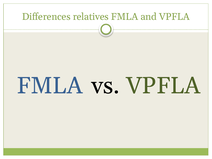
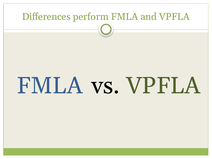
relatives: relatives -> perform
